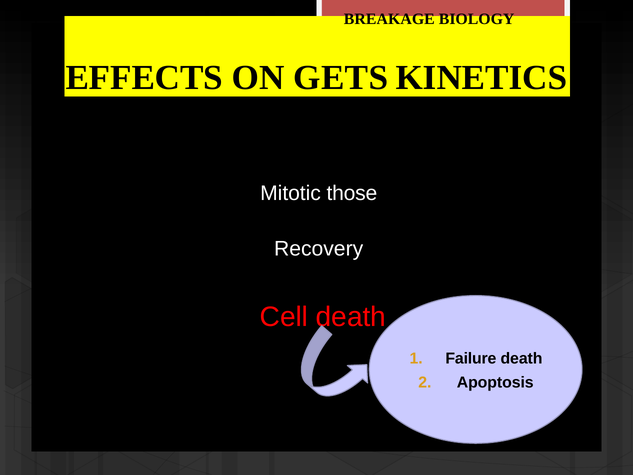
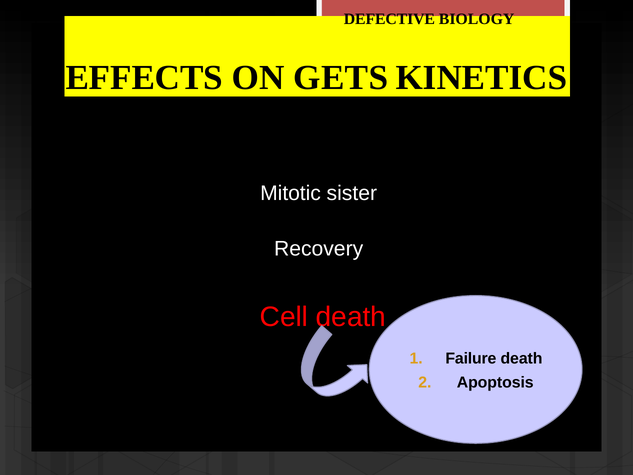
BREAKAGE: BREAKAGE -> DEFECTIVE
those: those -> sister
